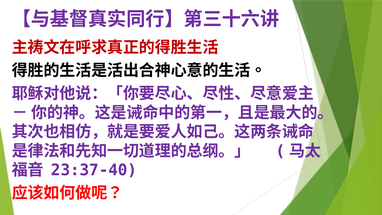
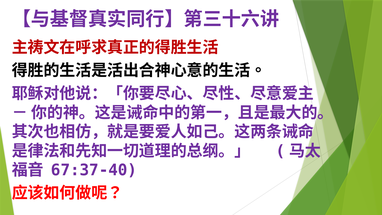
23:37-40: 23:37-40 -> 67:37-40
